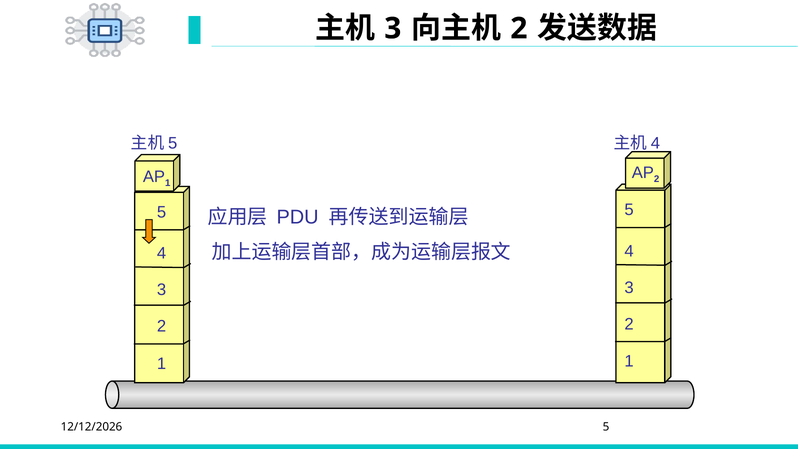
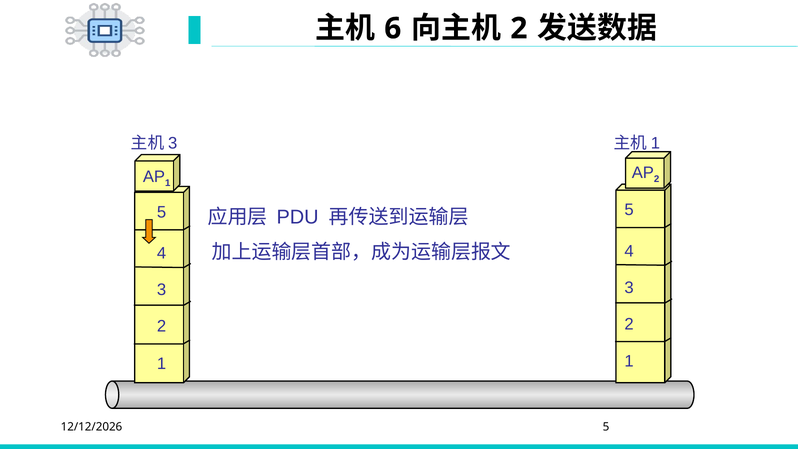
3 at (393, 28): 3 -> 6
5 at (173, 143): 5 -> 3
4 at (655, 143): 4 -> 1
